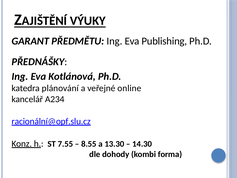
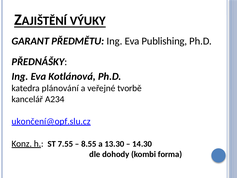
online: online -> tvorbě
racionální@opf.slu.cz: racionální@opf.slu.cz -> ukončení@opf.slu.cz
